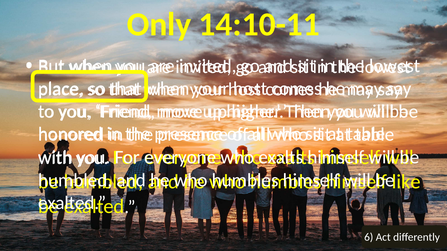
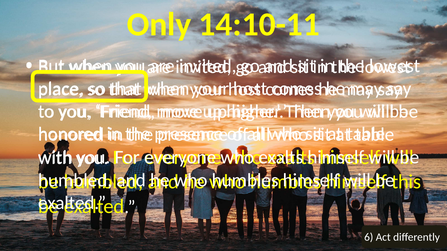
like: like -> this
